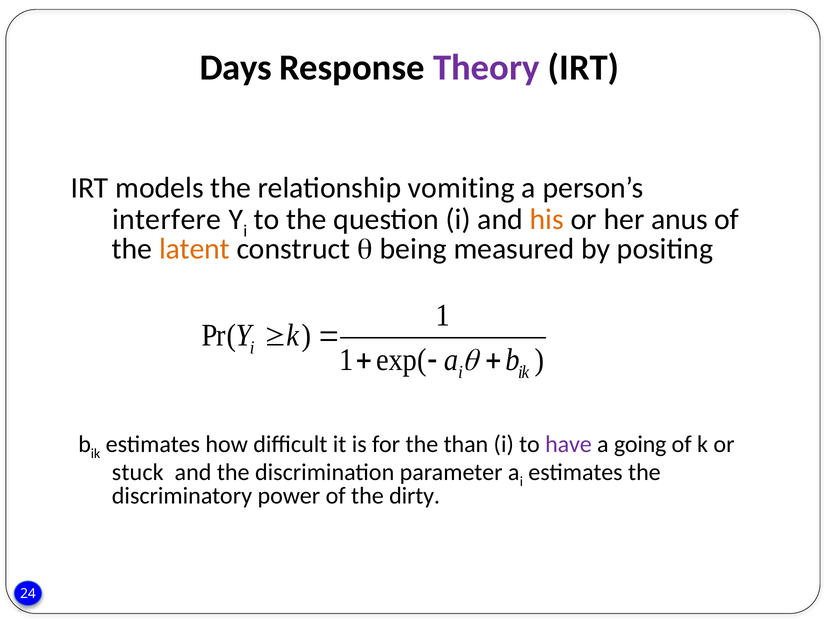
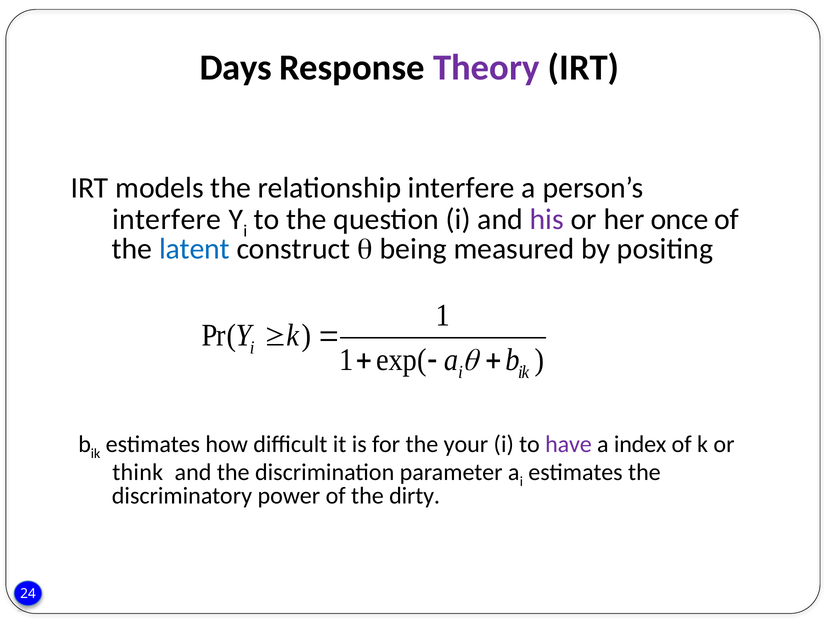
relationship vomiting: vomiting -> interfere
his colour: orange -> purple
anus: anus -> once
latent colour: orange -> blue
than: than -> your
going: going -> index
stuck: stuck -> think
